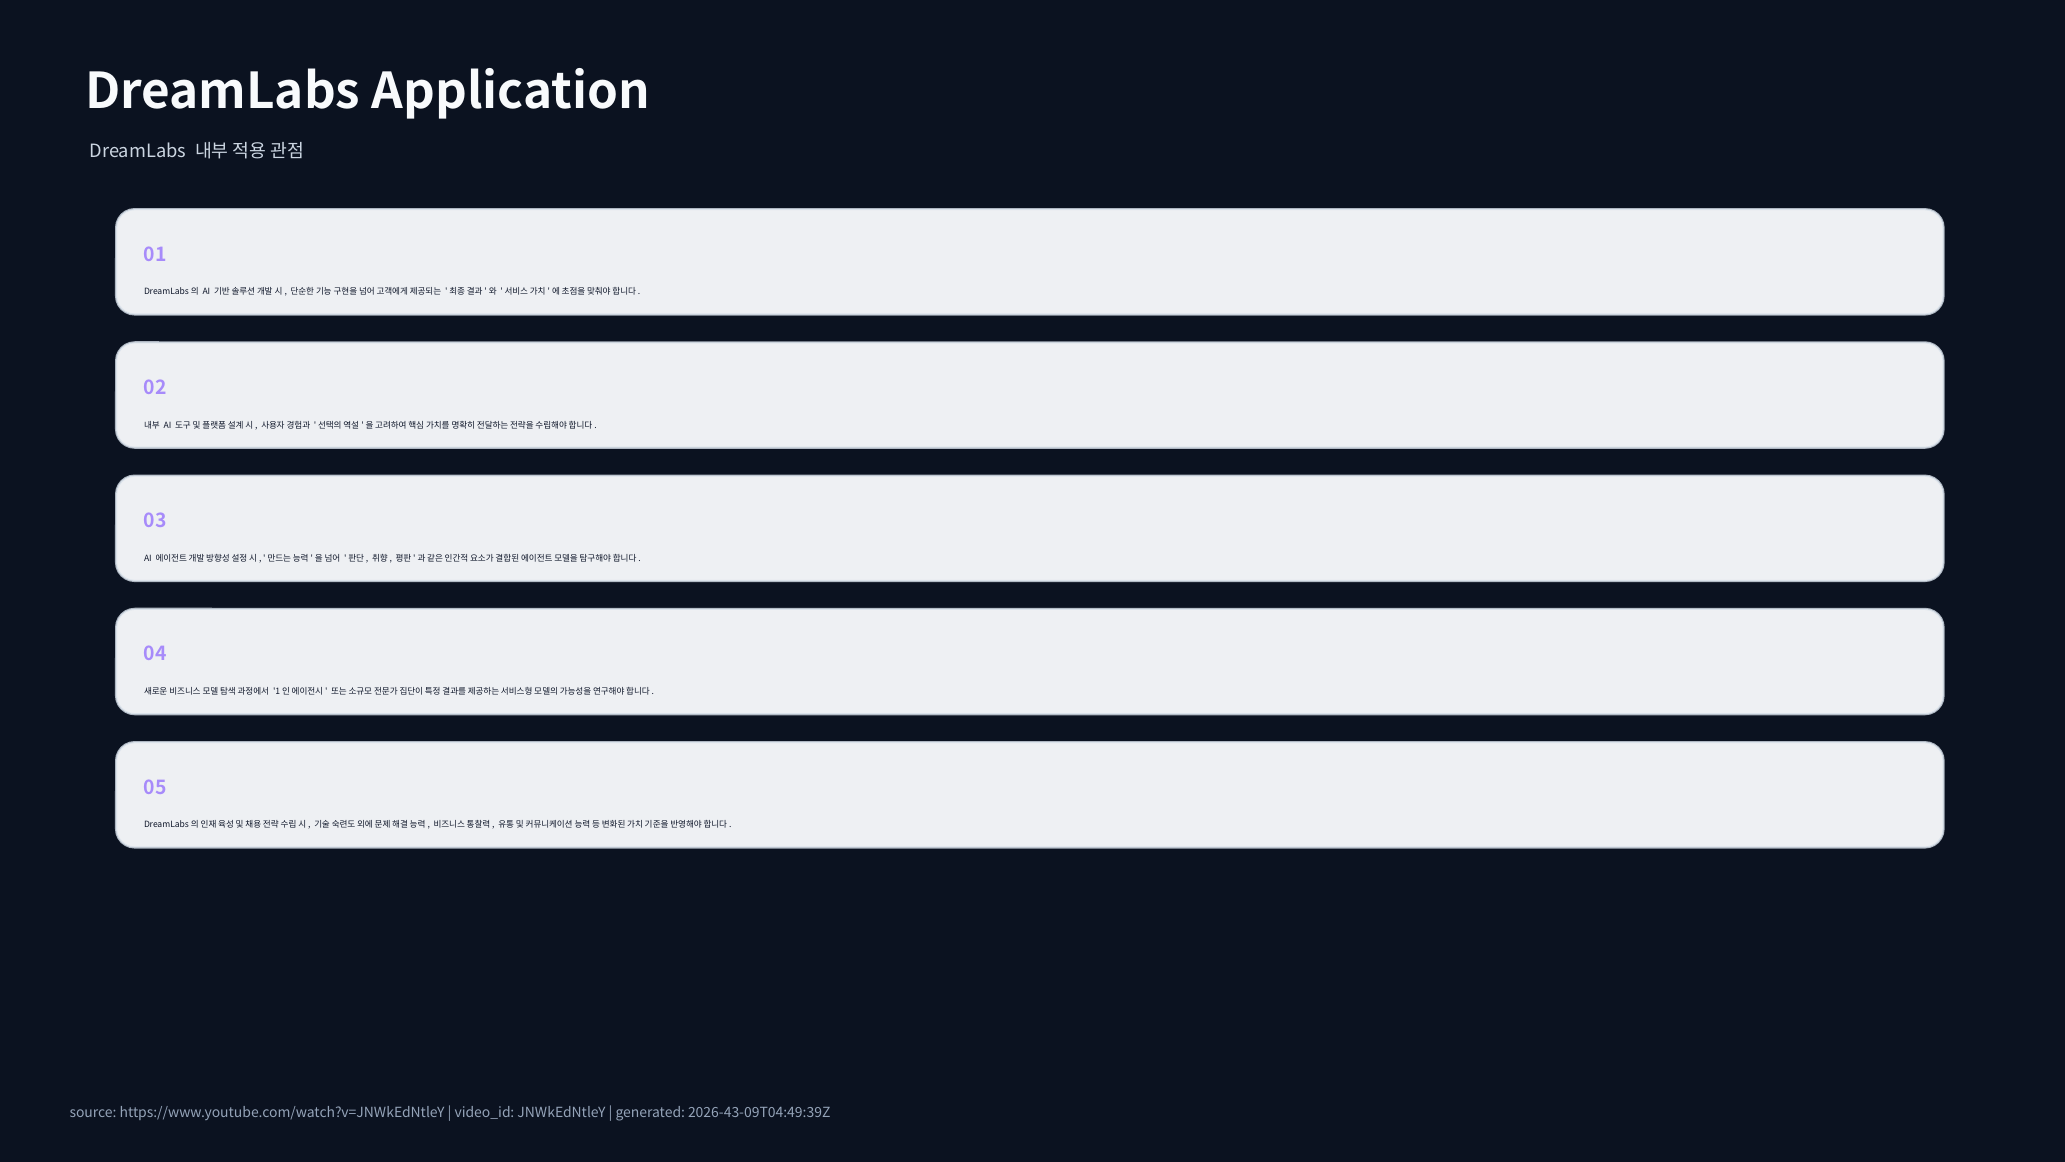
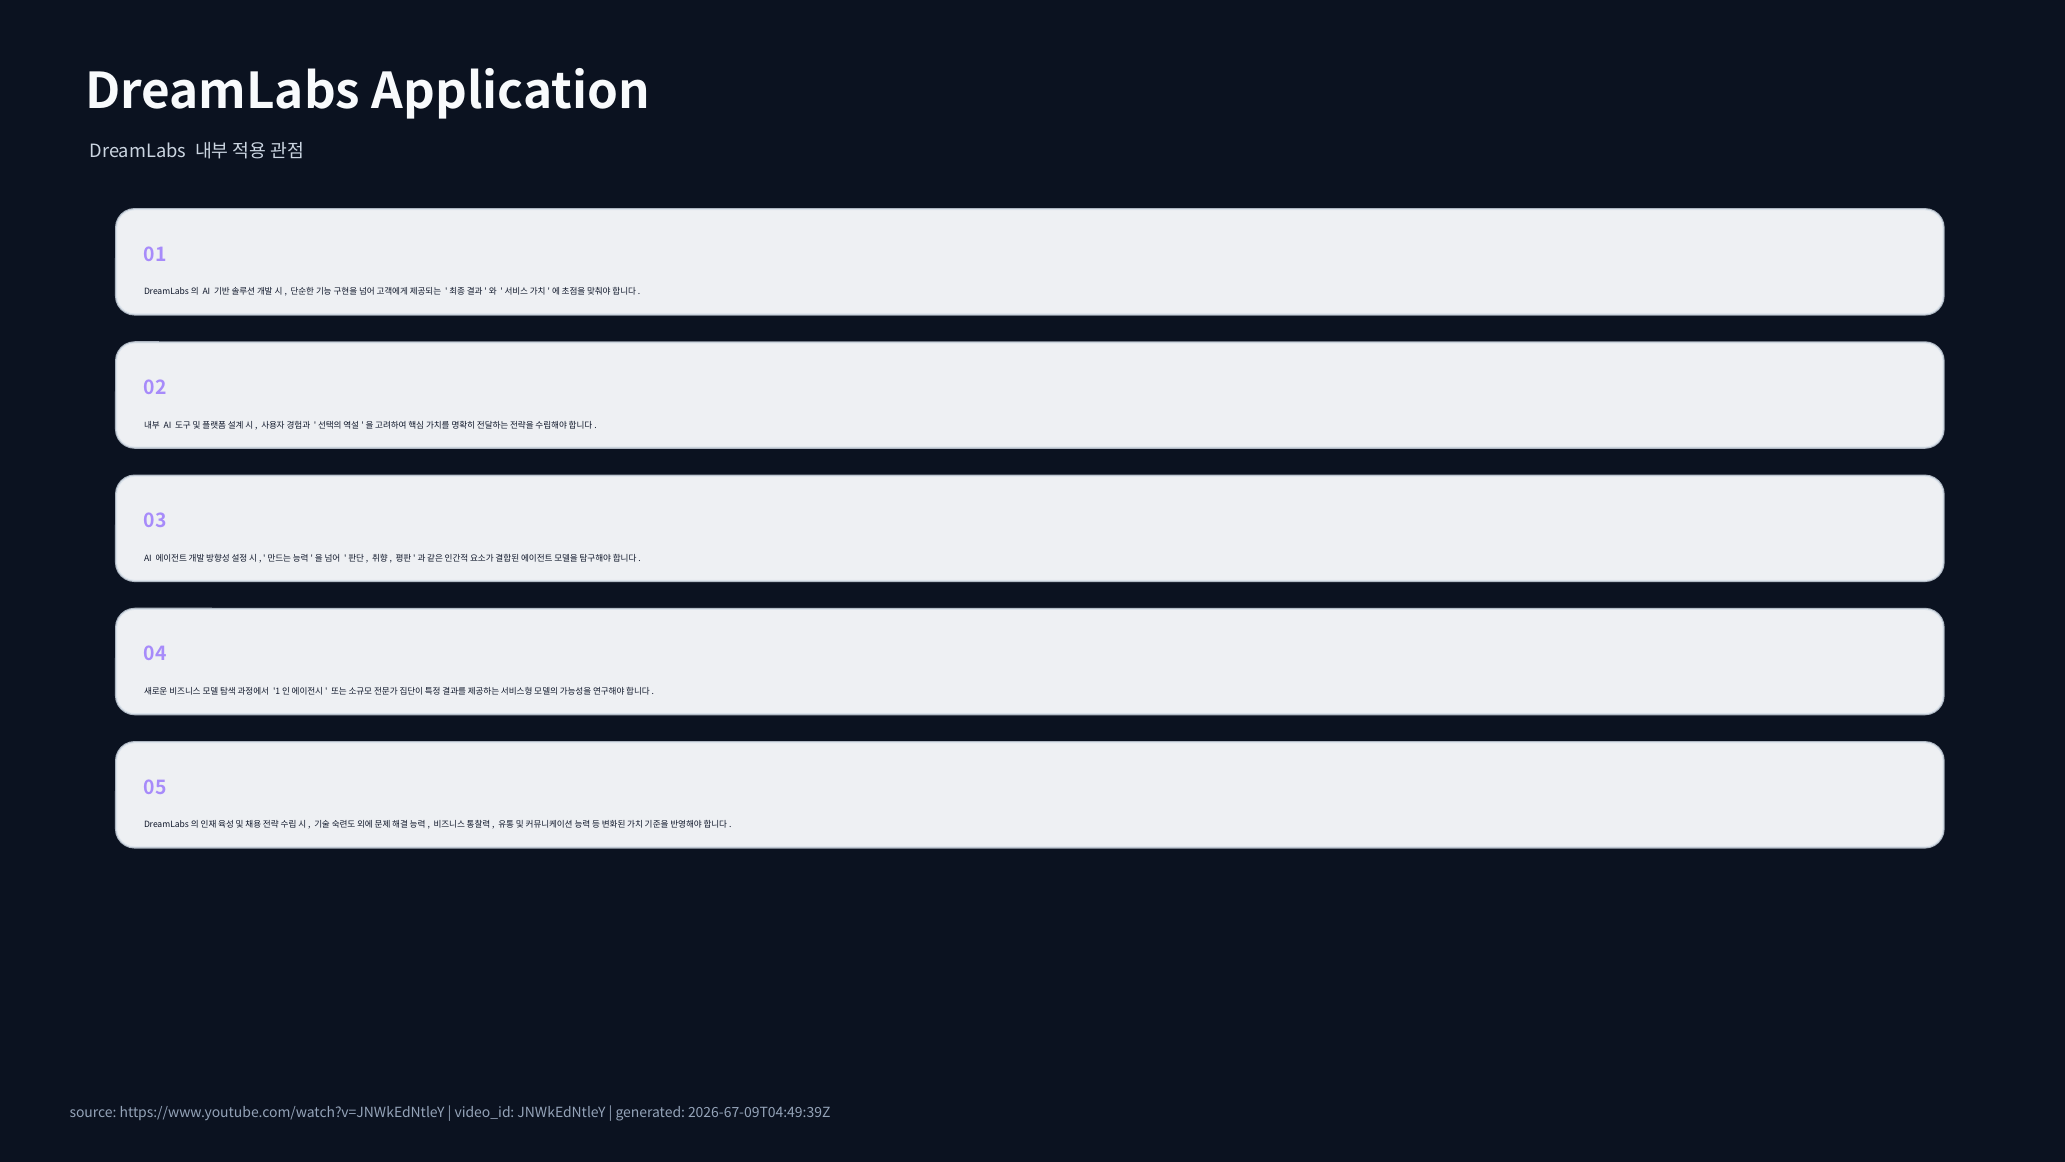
2026-43-09T04:49:39Z: 2026-43-09T04:49:39Z -> 2026-67-09T04:49:39Z
